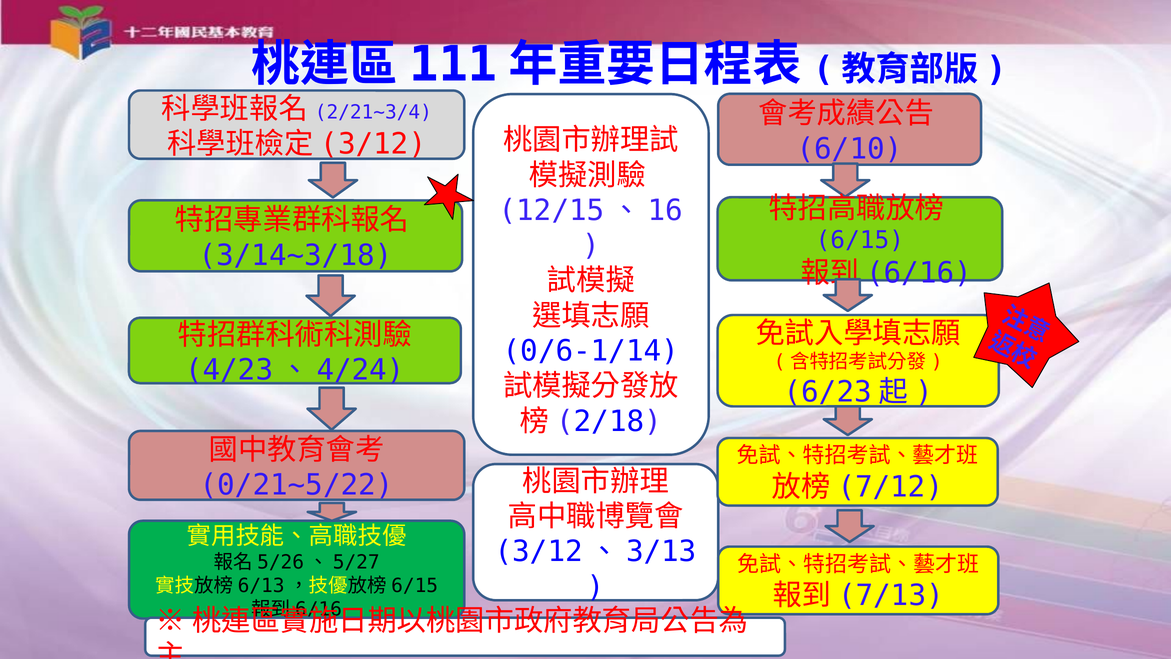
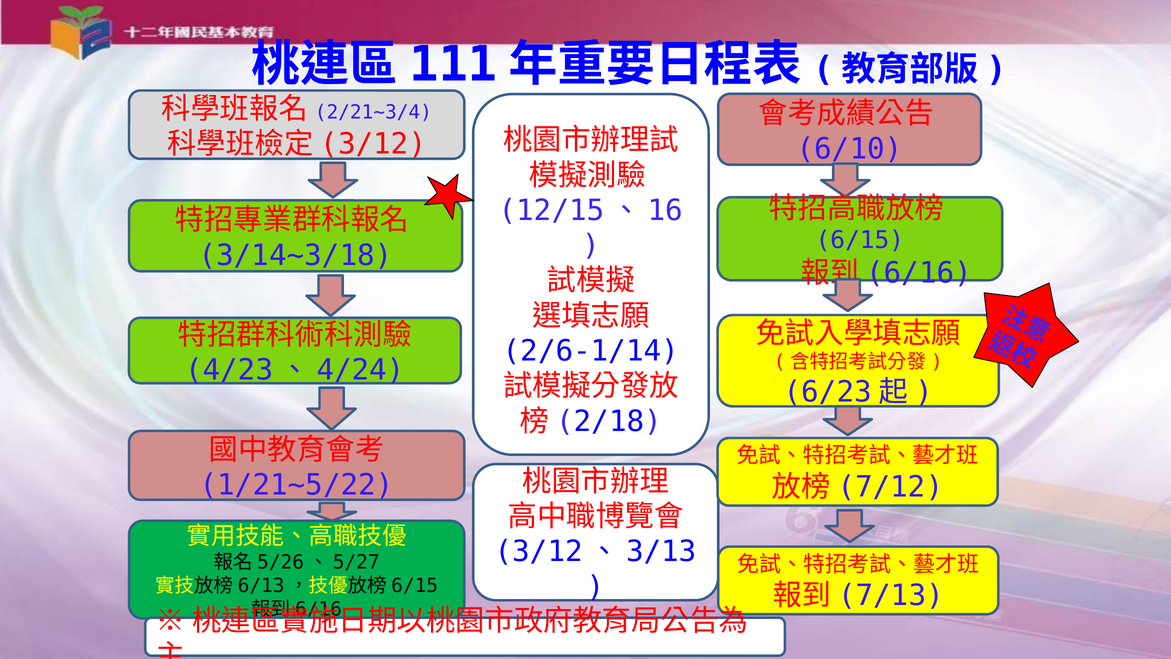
0/6-1/14: 0/6-1/14 -> 2/6-1/14
0/21~5/22: 0/21~5/22 -> 1/21~5/22
